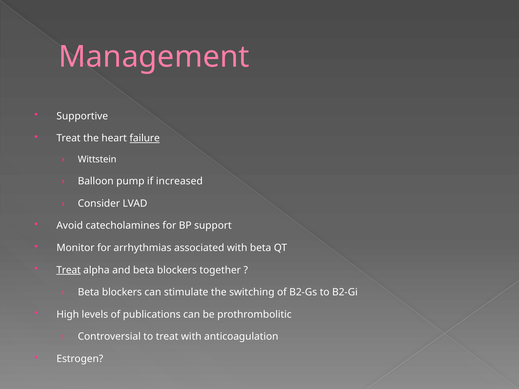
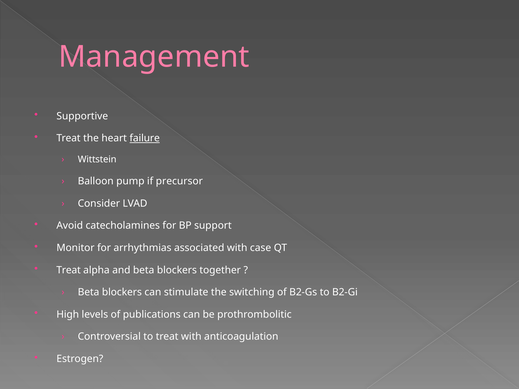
increased: increased -> precursor
with beta: beta -> case
Treat at (69, 270) underline: present -> none
